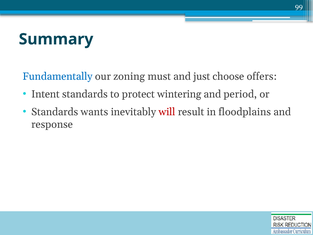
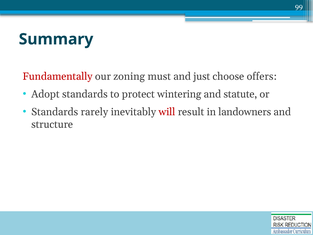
Fundamentally colour: blue -> red
Intent: Intent -> Adopt
period: period -> statute
wants: wants -> rarely
floodplains: floodplains -> landowners
response: response -> structure
